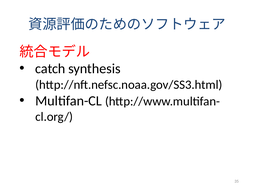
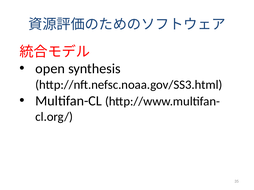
catch: catch -> open
